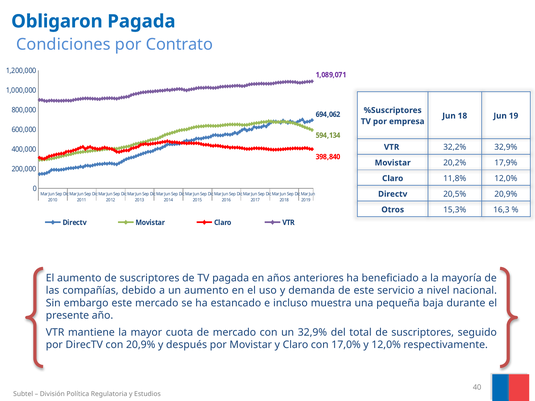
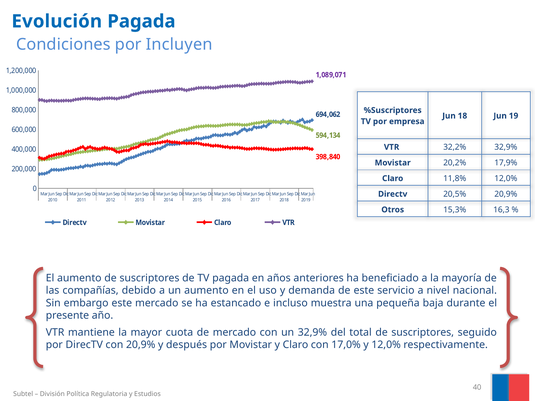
Obligaron: Obligaron -> Evolución
Contrato: Contrato -> Incluyen
